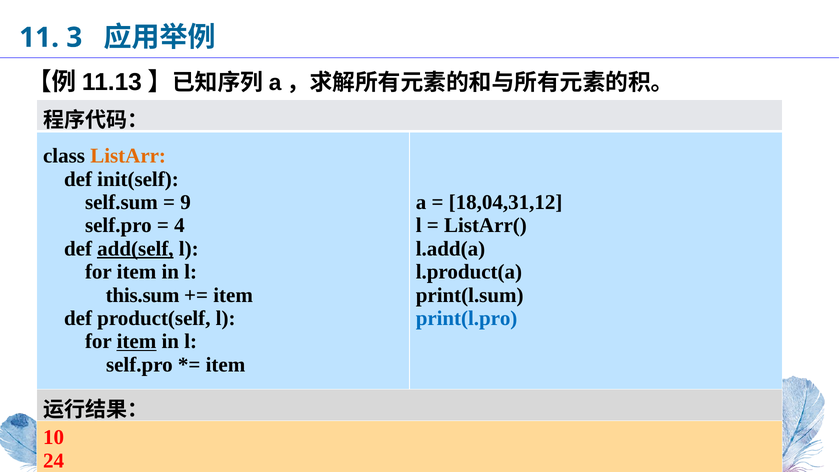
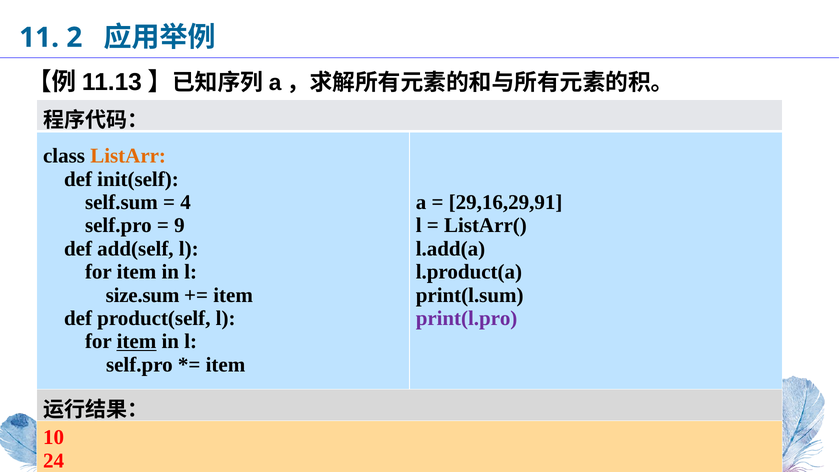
3: 3 -> 2
9: 9 -> 4
18,04,31,12: 18,04,31,12 -> 29,16,29,91
4: 4 -> 9
add(self underline: present -> none
this.sum: this.sum -> size.sum
print(l.pro colour: blue -> purple
